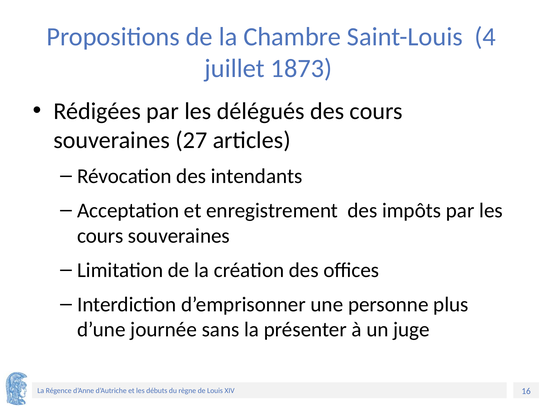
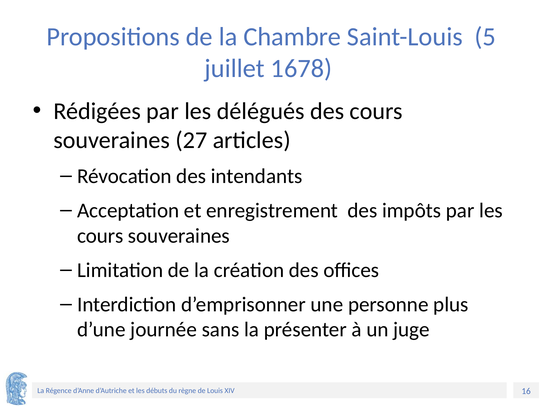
4: 4 -> 5
1873: 1873 -> 1678
